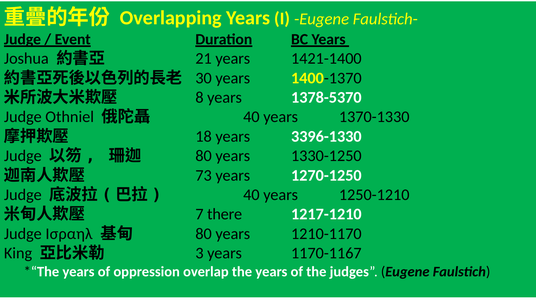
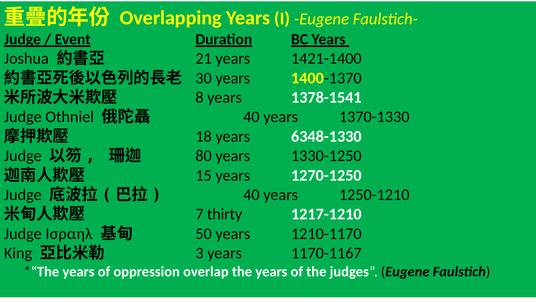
1378-5370: 1378-5370 -> 1378-1541
3396-1330: 3396-1330 -> 6348-1330
73: 73 -> 15
there: there -> thirty
80 at (204, 233): 80 -> 50
